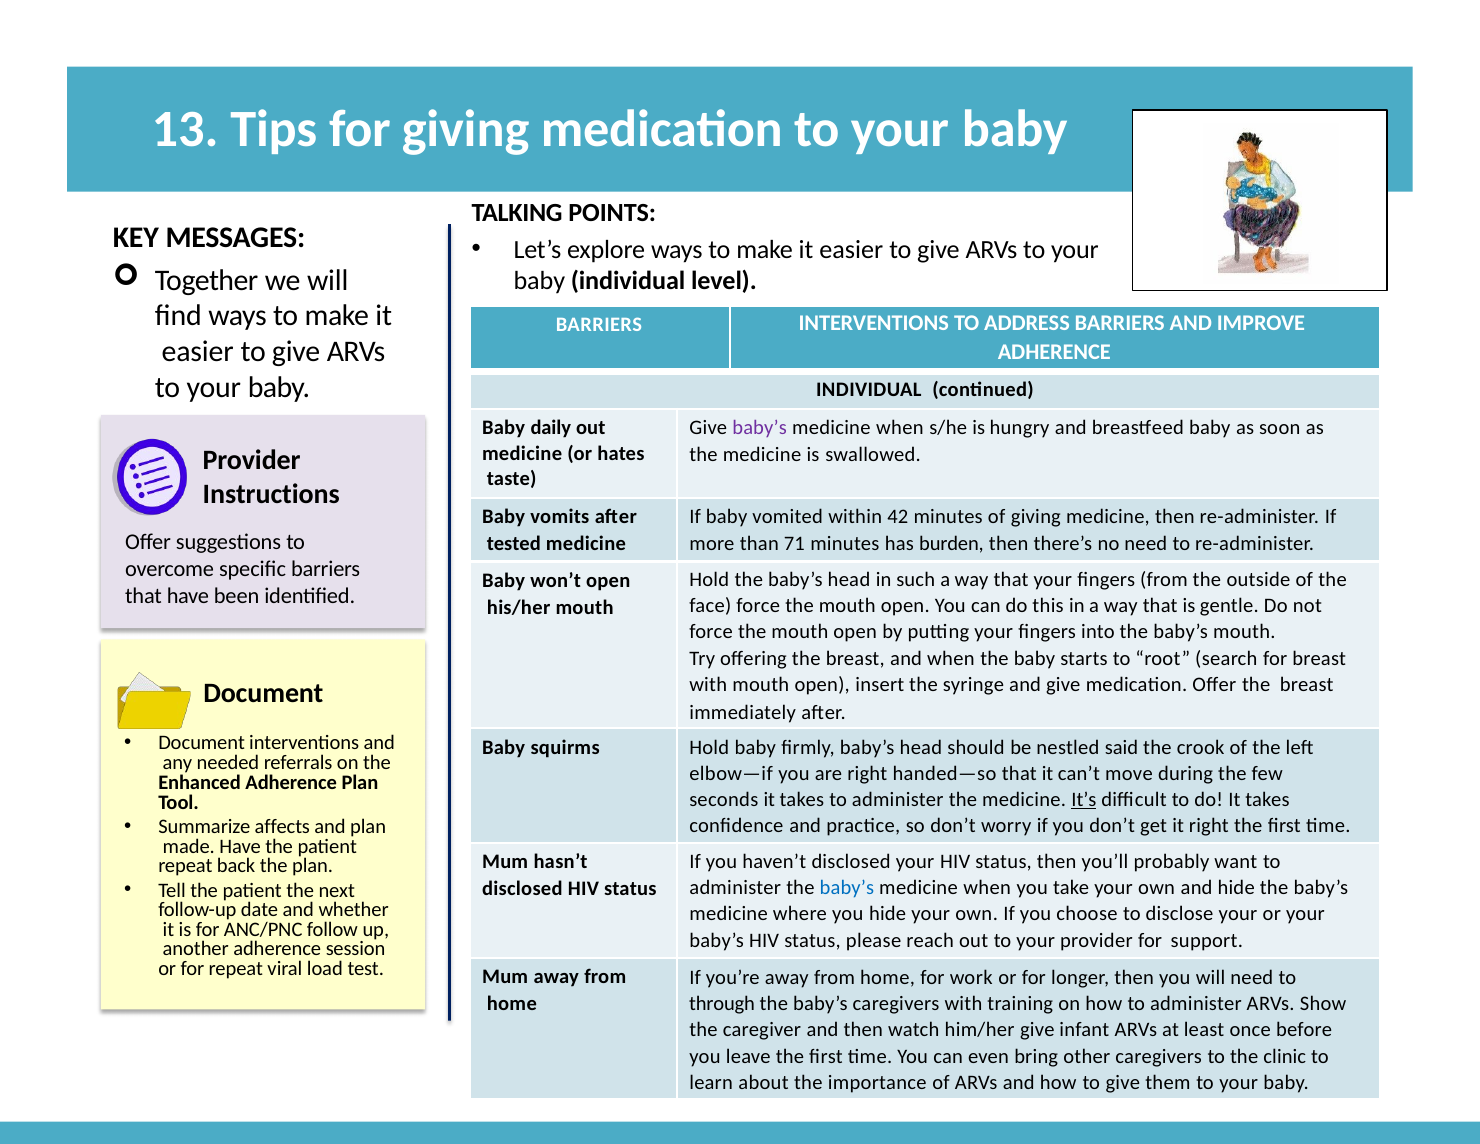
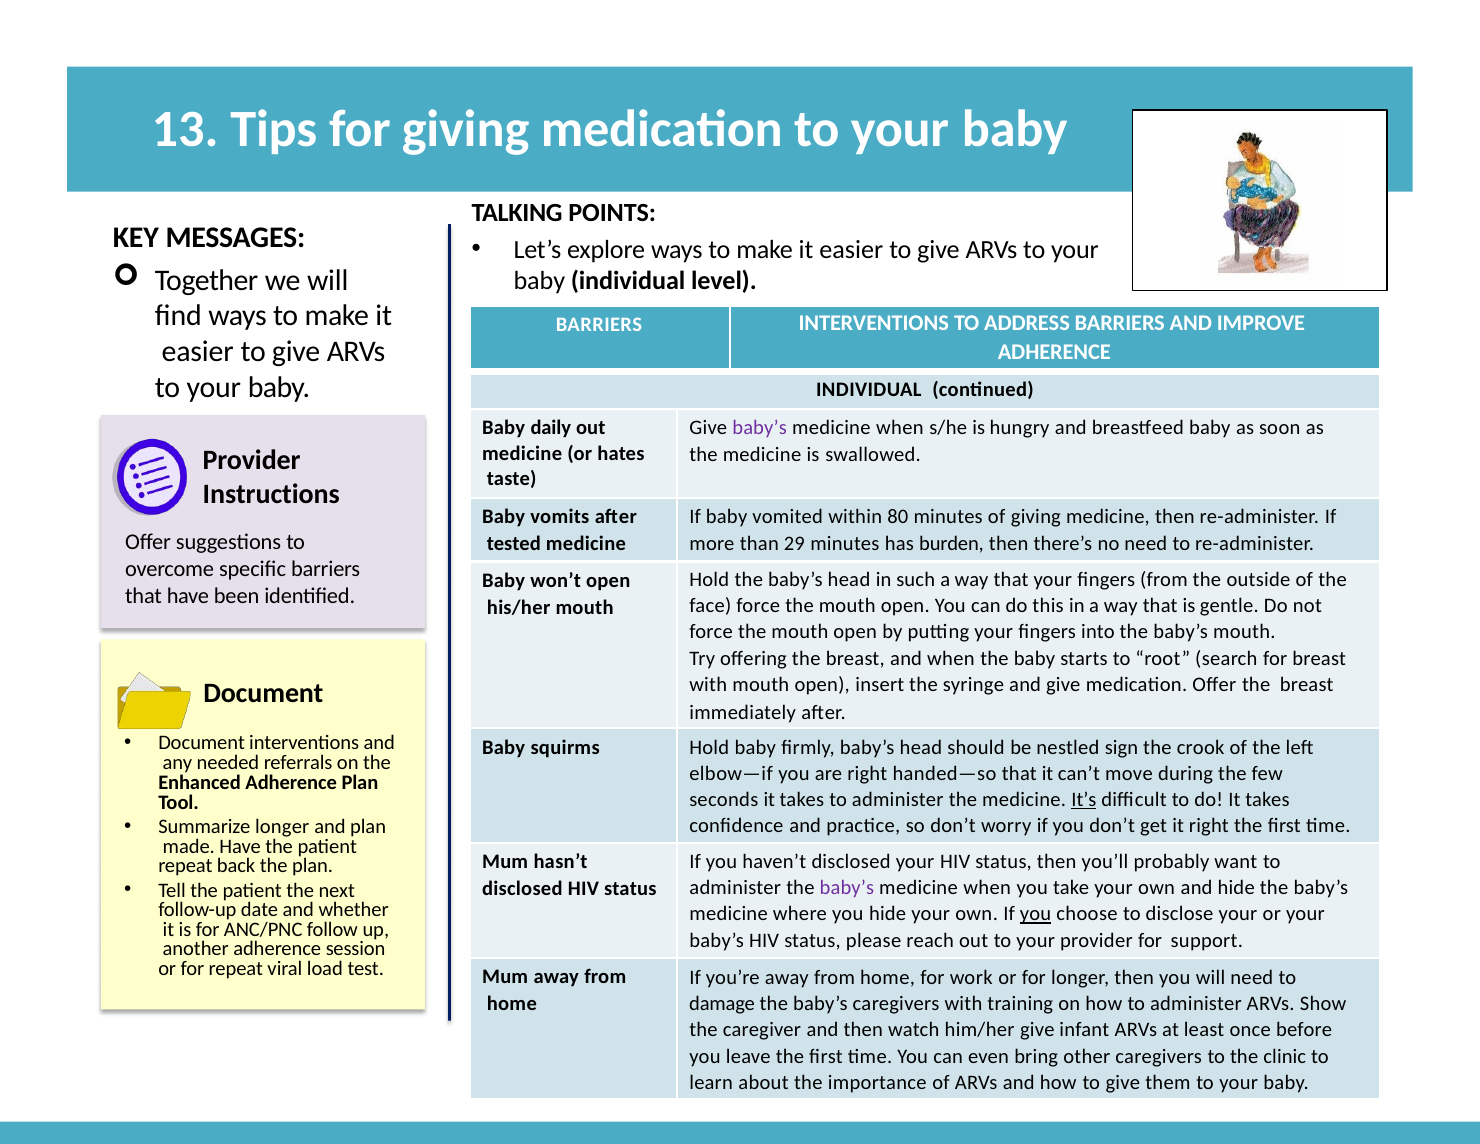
42: 42 -> 80
71: 71 -> 29
said: said -> sign
Summarize affects: affects -> longer
baby’s at (847, 888) colour: blue -> purple
you at (1035, 914) underline: none -> present
through: through -> damage
